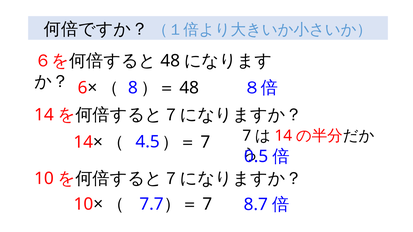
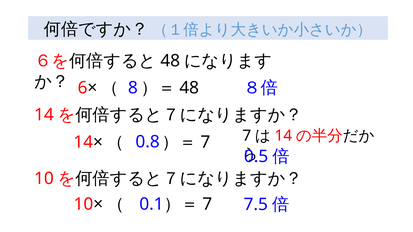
4.5: 4.5 -> 0.8
7.7: 7.7 -> 0.1
8.7: 8.7 -> 7.5
